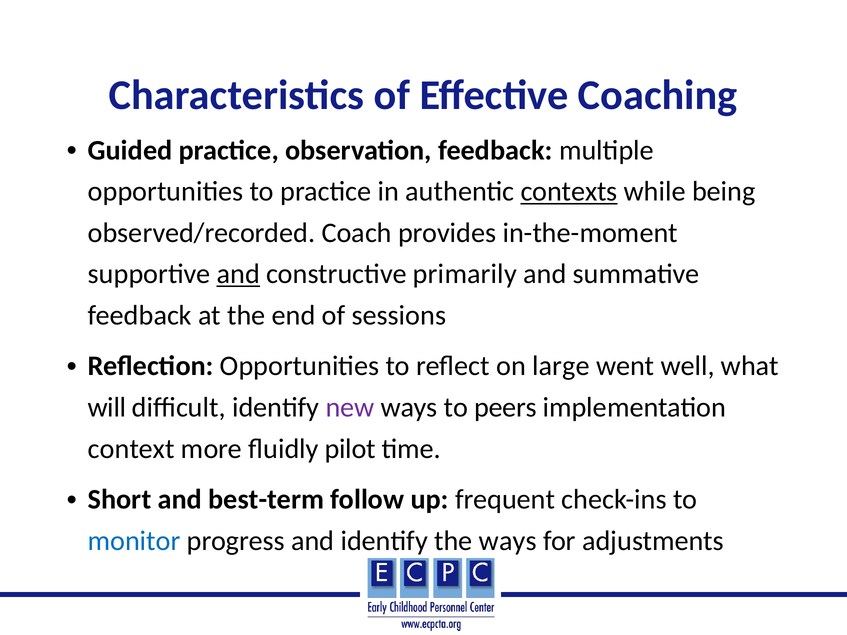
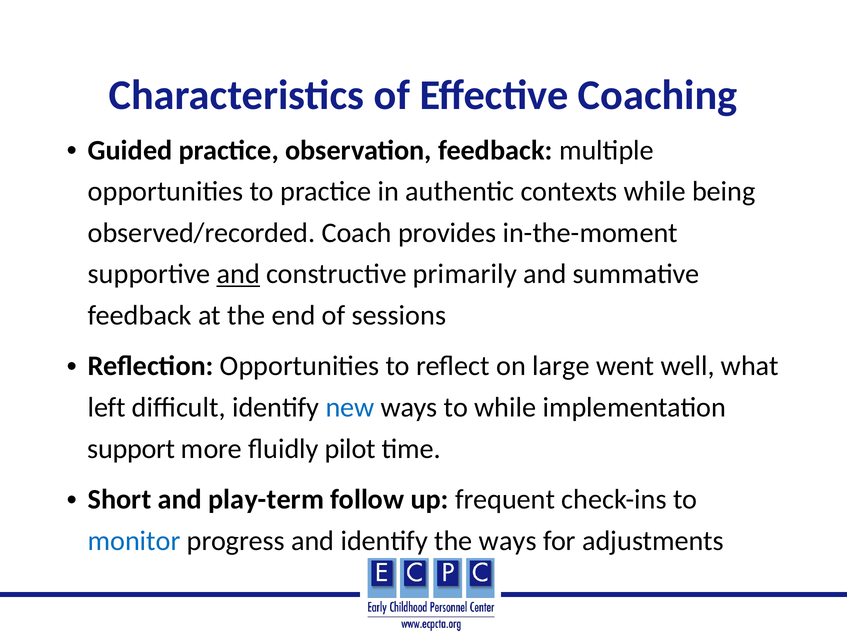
contexts underline: present -> none
will: will -> left
new colour: purple -> blue
to peers: peers -> while
context: context -> support
best-term: best-term -> play-term
